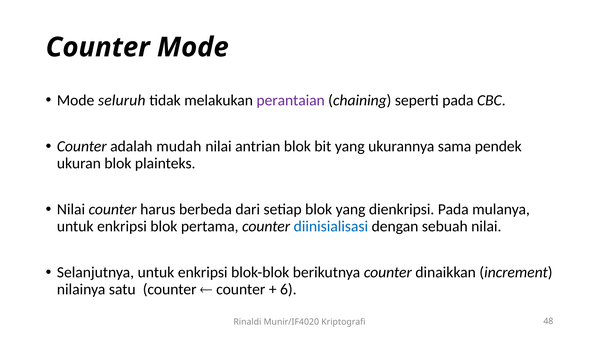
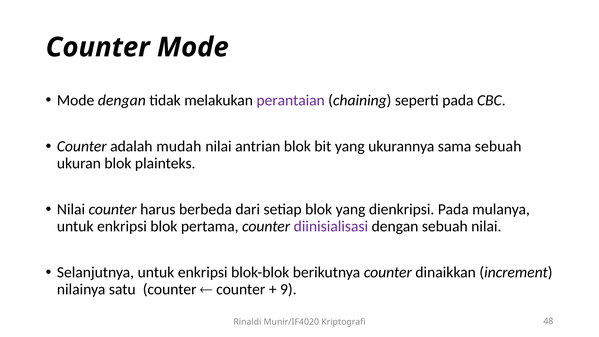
Mode seluruh: seluruh -> dengan
sama pendek: pendek -> sebuah
diinisialisasi colour: blue -> purple
6: 6 -> 9
